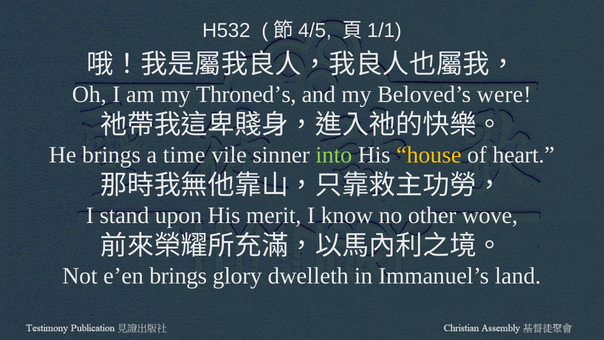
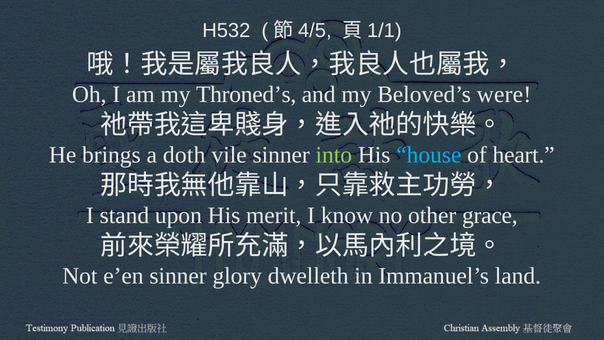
time: time -> doth
house colour: yellow -> light blue
wove: wove -> grace
e’en brings: brings -> sinner
